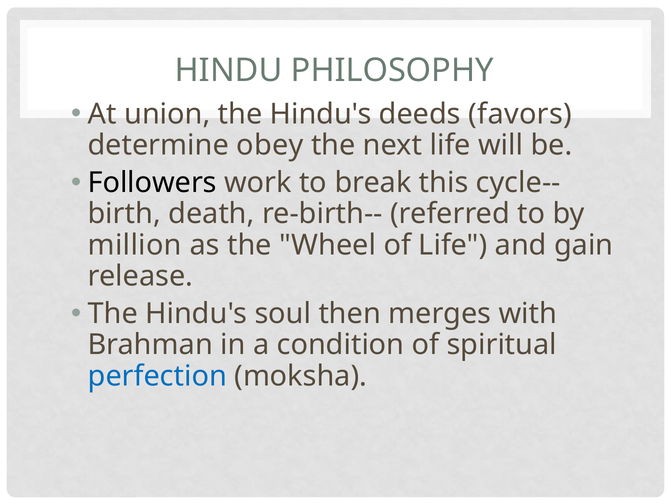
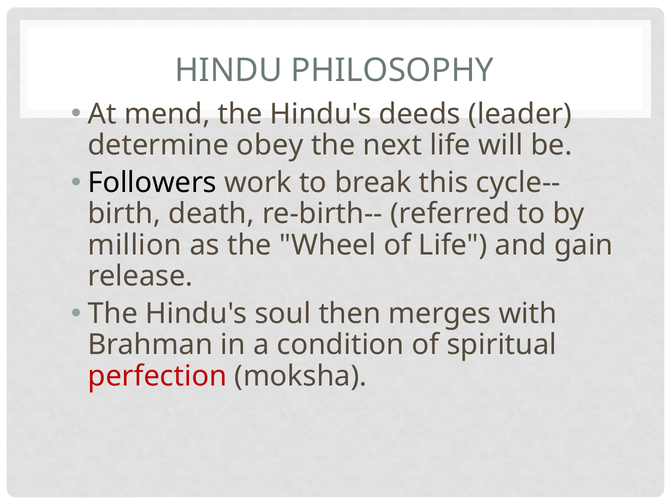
union: union -> mend
favors: favors -> leader
perfection colour: blue -> red
